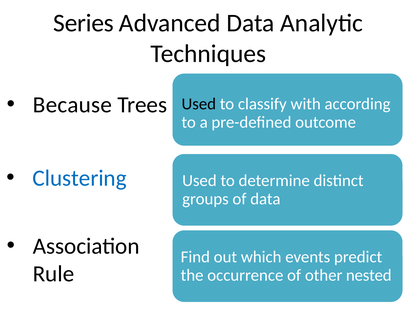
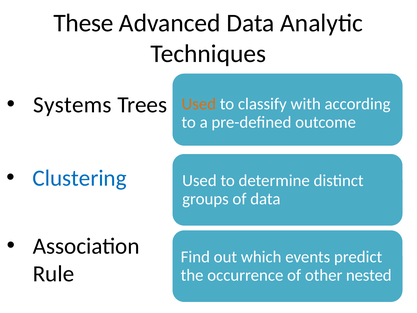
Series: Series -> These
Because: Because -> Systems
Used at (199, 104) colour: black -> orange
